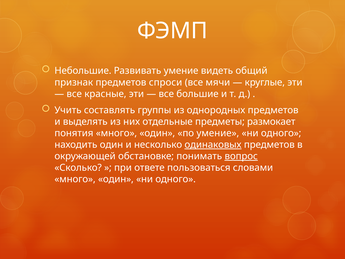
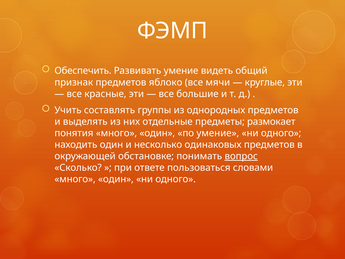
Небольшие: Небольшие -> Обеспечить
спроси: спроси -> яблоко
одинаковых underline: present -> none
